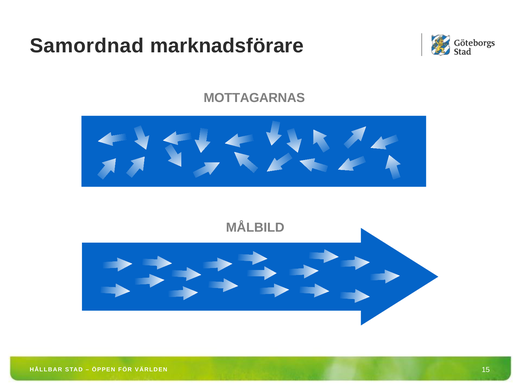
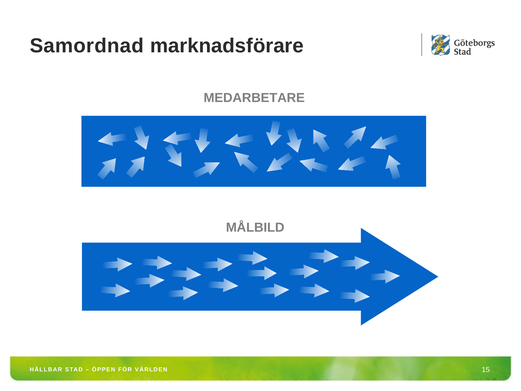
MOTTAGARNAS: MOTTAGARNAS -> MEDARBETARE
